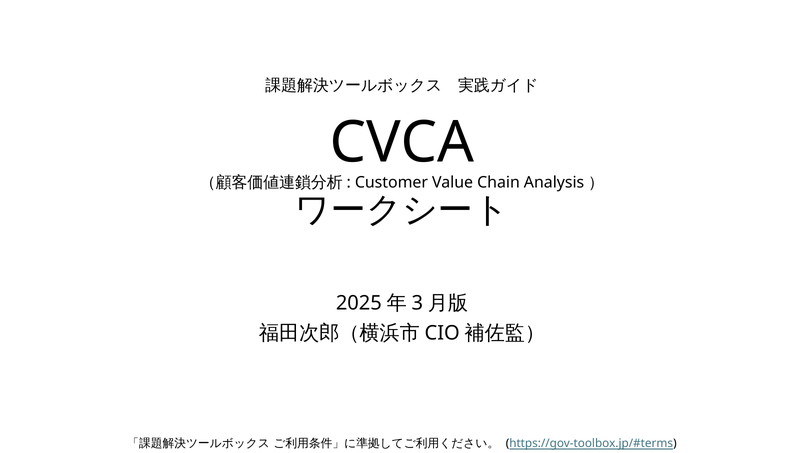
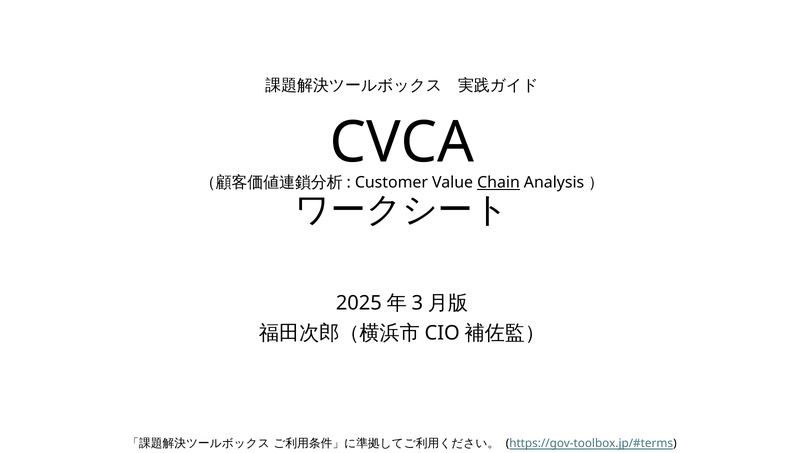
Chain underline: none -> present
